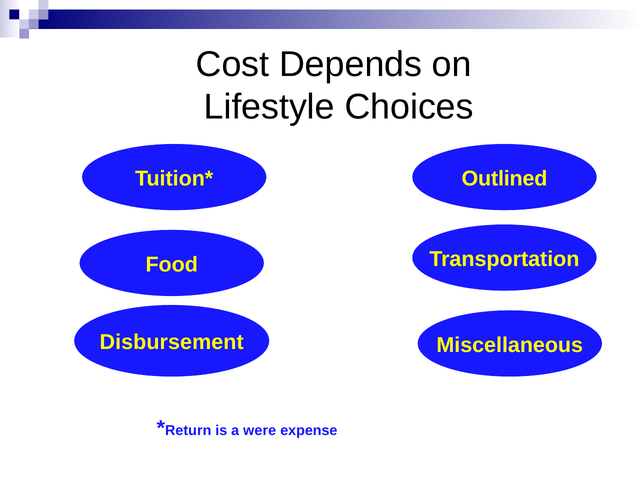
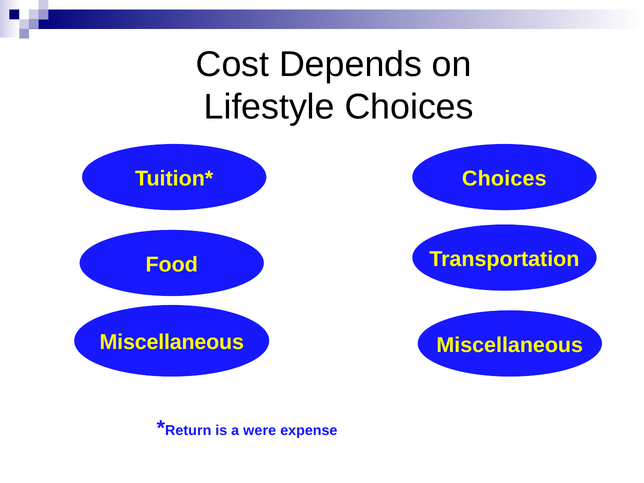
Outlined at (504, 179): Outlined -> Choices
Disbursement at (172, 342): Disbursement -> Miscellaneous
